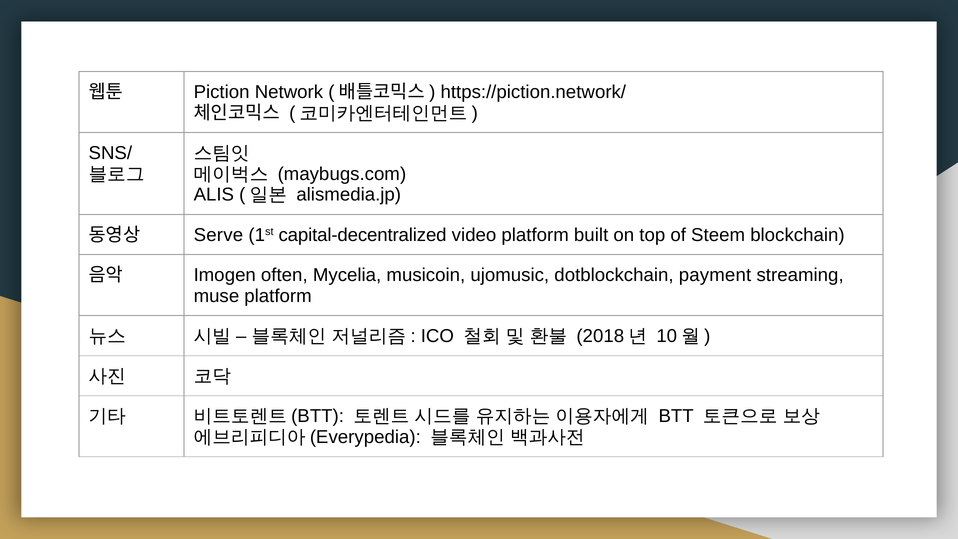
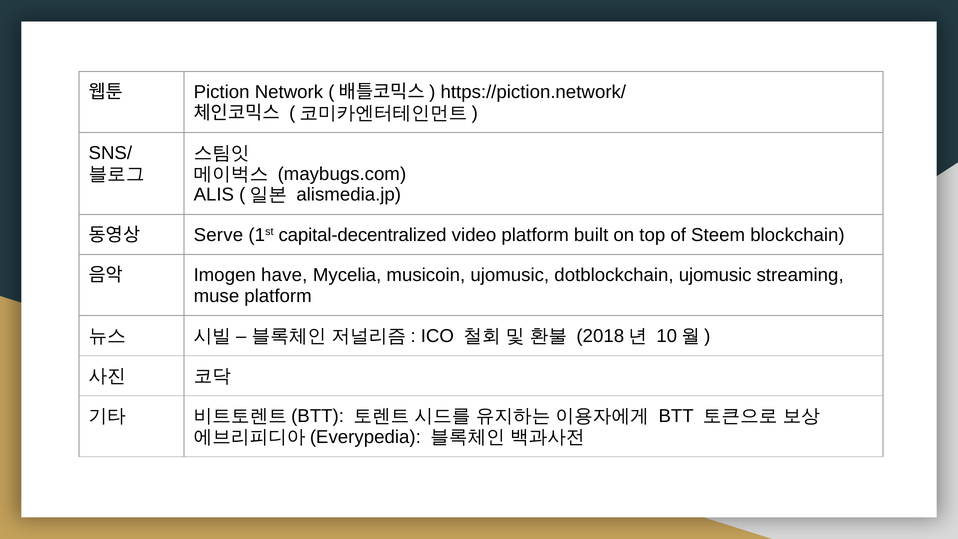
often: often -> have
dotblockchain payment: payment -> ujomusic
